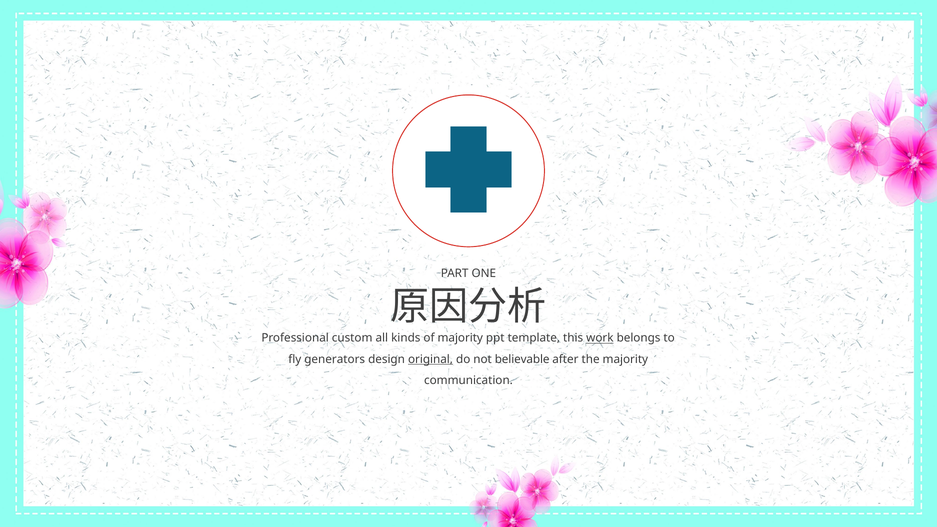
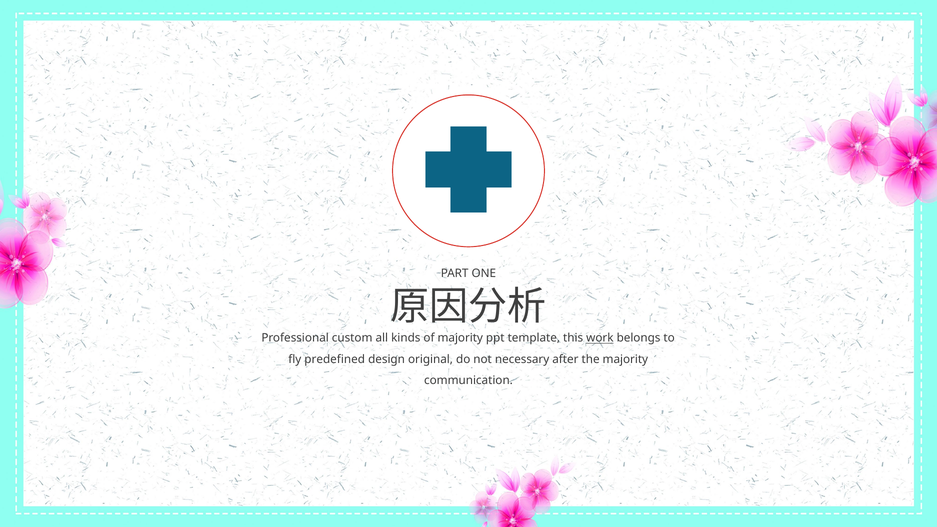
generators: generators -> predefined
original underline: present -> none
believable: believable -> necessary
